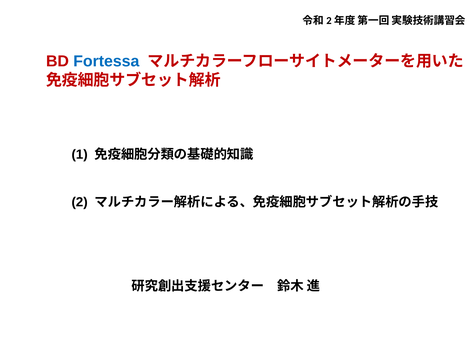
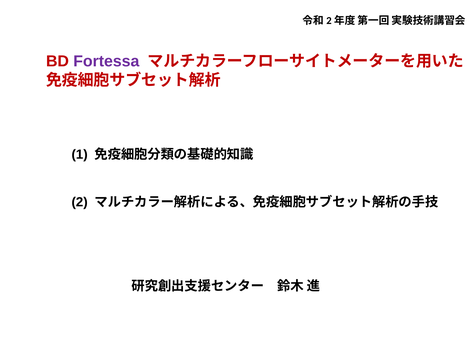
Fortessa colour: blue -> purple
